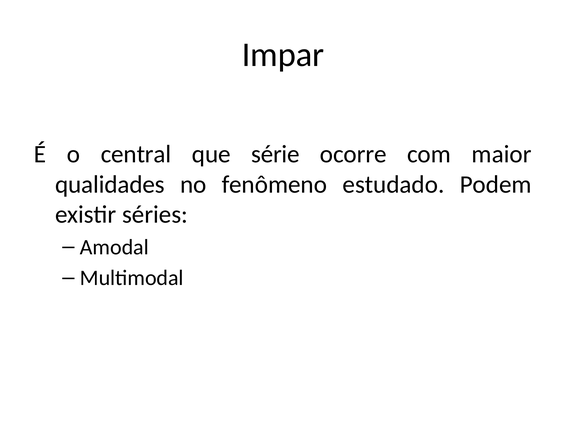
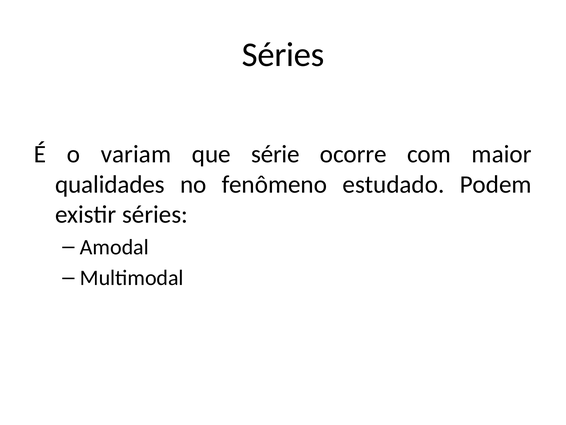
Impar at (283, 55): Impar -> Séries
central: central -> variam
